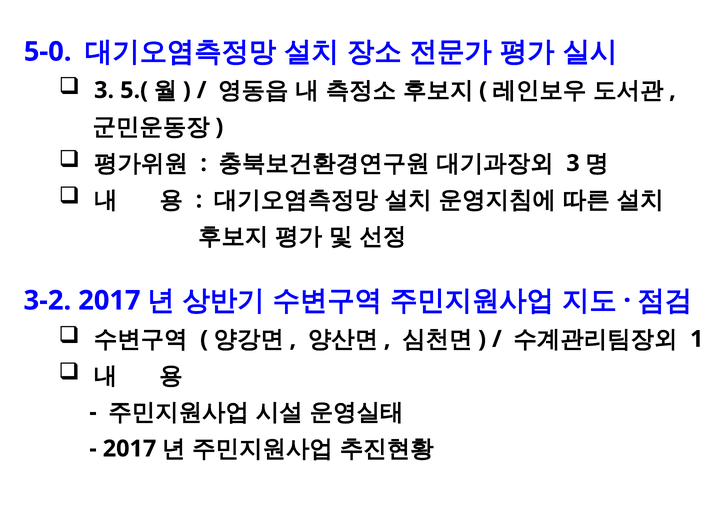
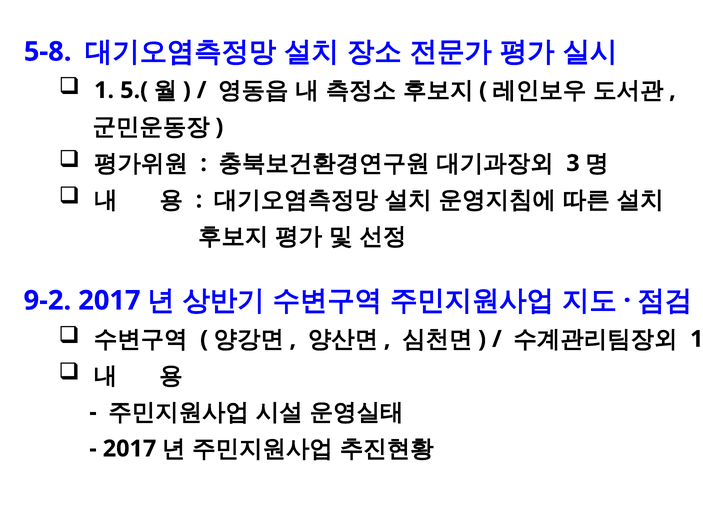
5-0: 5-0 -> 5-8
3 at (104, 90): 3 -> 1
3-2: 3-2 -> 9-2
